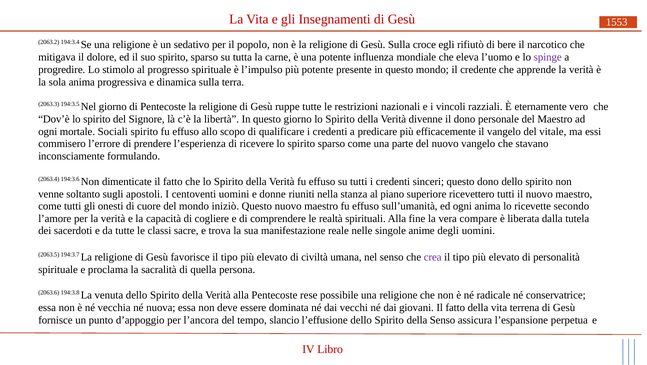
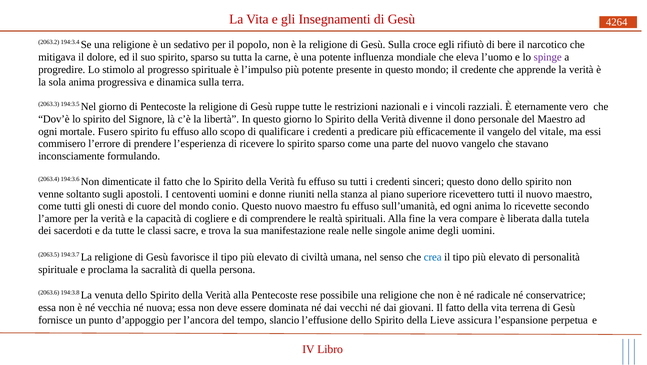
1553: 1553 -> 4264
Sociali: Sociali -> Fusero
iniziò: iniziò -> conio
crea colour: purple -> blue
della Senso: Senso -> Lieve
